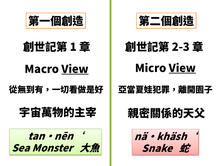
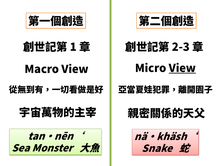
View at (75, 69) underline: present -> none
